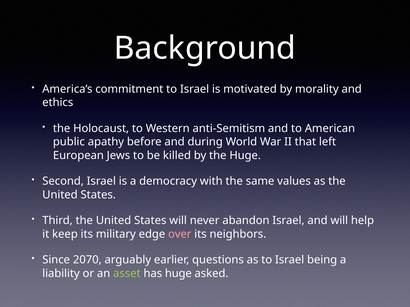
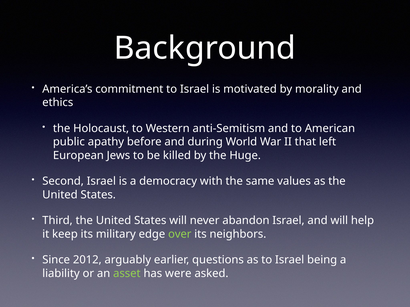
over colour: pink -> light green
2070: 2070 -> 2012
has huge: huge -> were
